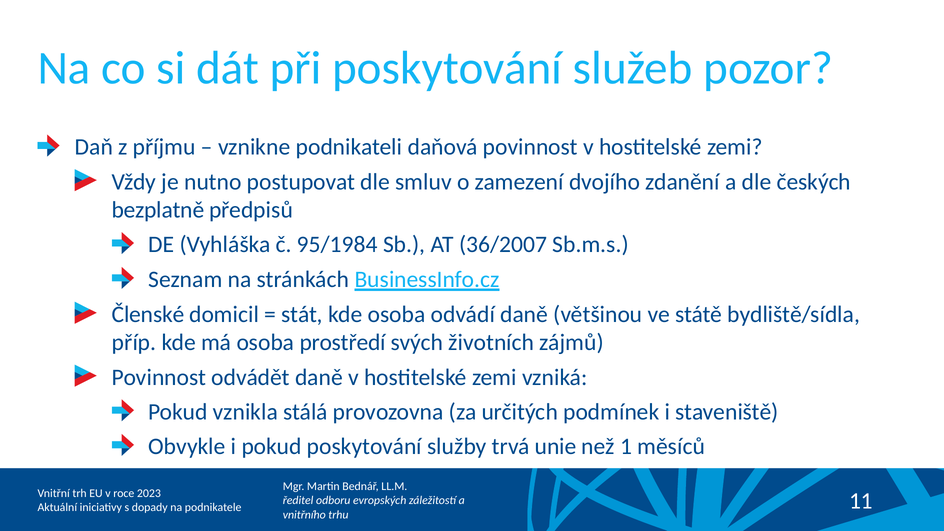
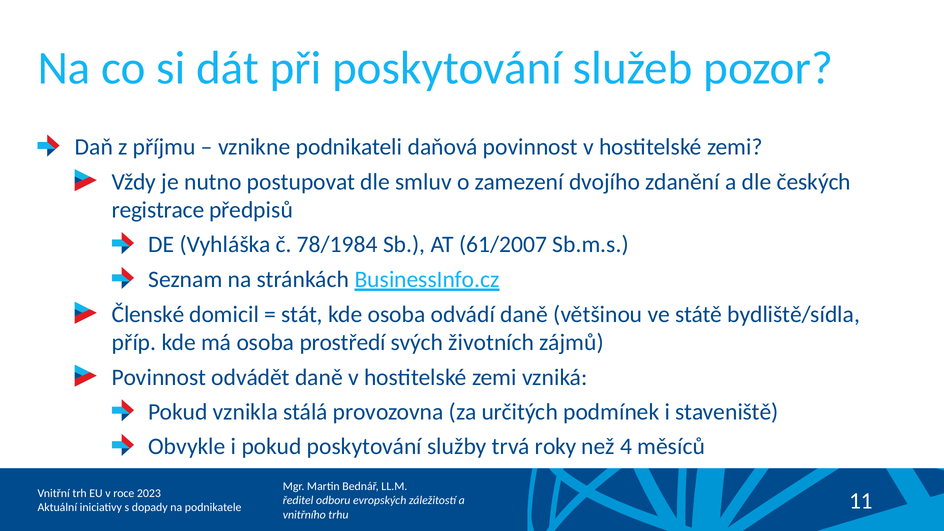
bezplatně: bezplatně -> registrace
95/1984: 95/1984 -> 78/1984
36/2007: 36/2007 -> 61/2007
unie: unie -> roky
1: 1 -> 4
